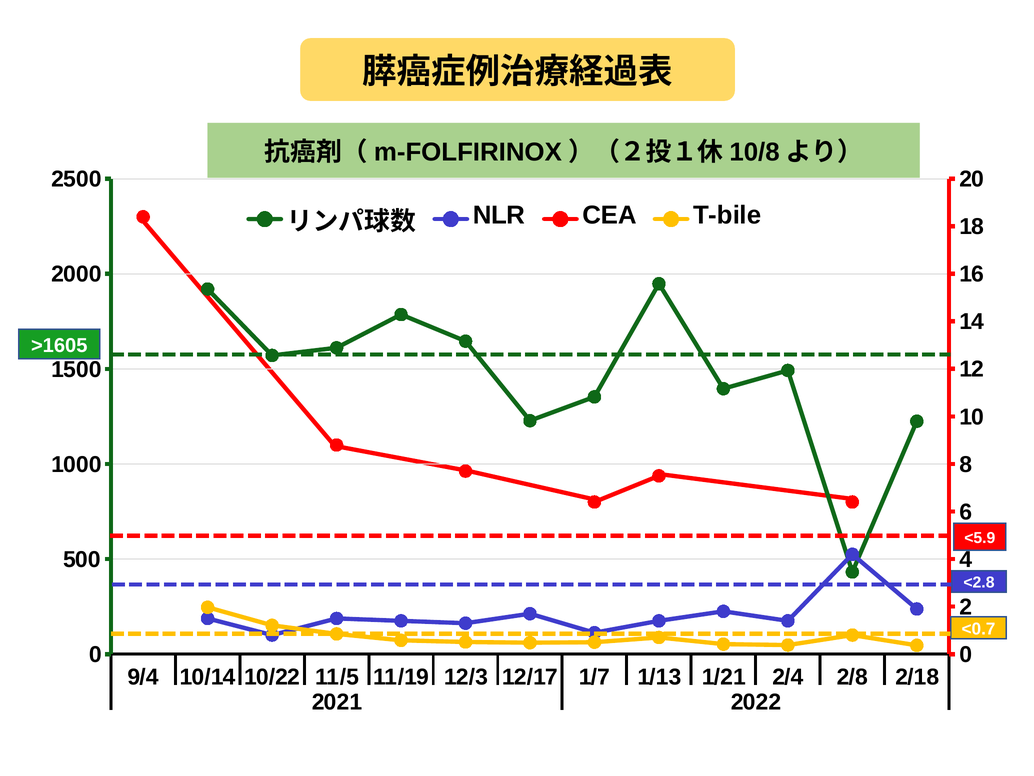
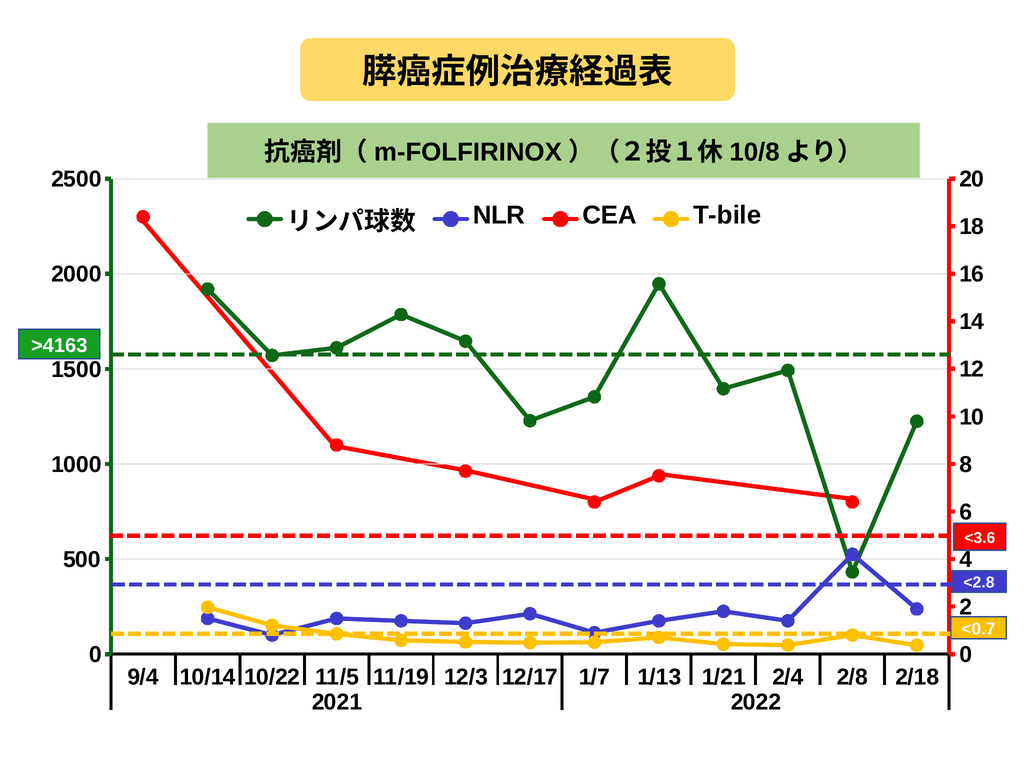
>1605: >1605 -> >4163
<5.9: <5.9 -> <3.6
